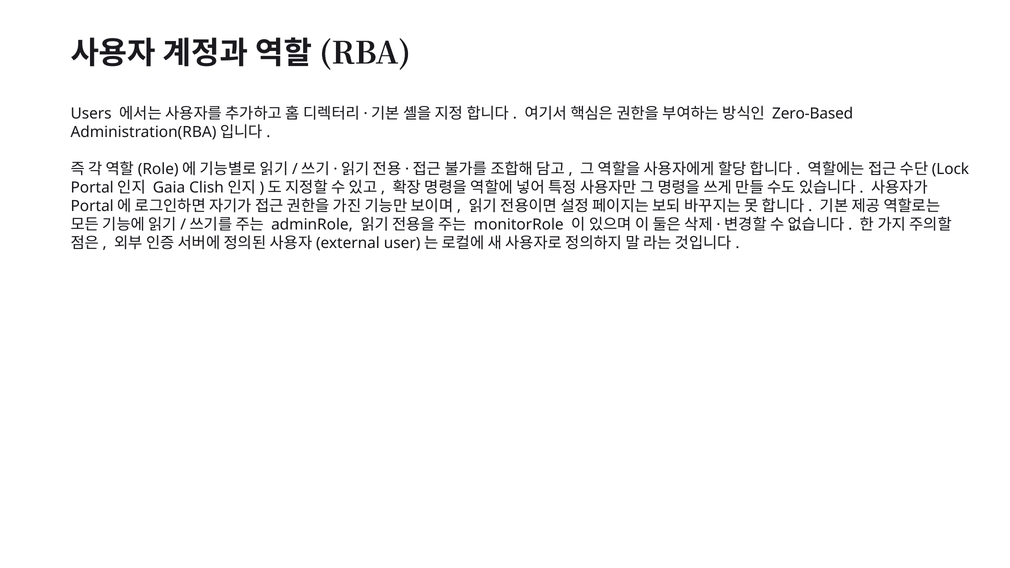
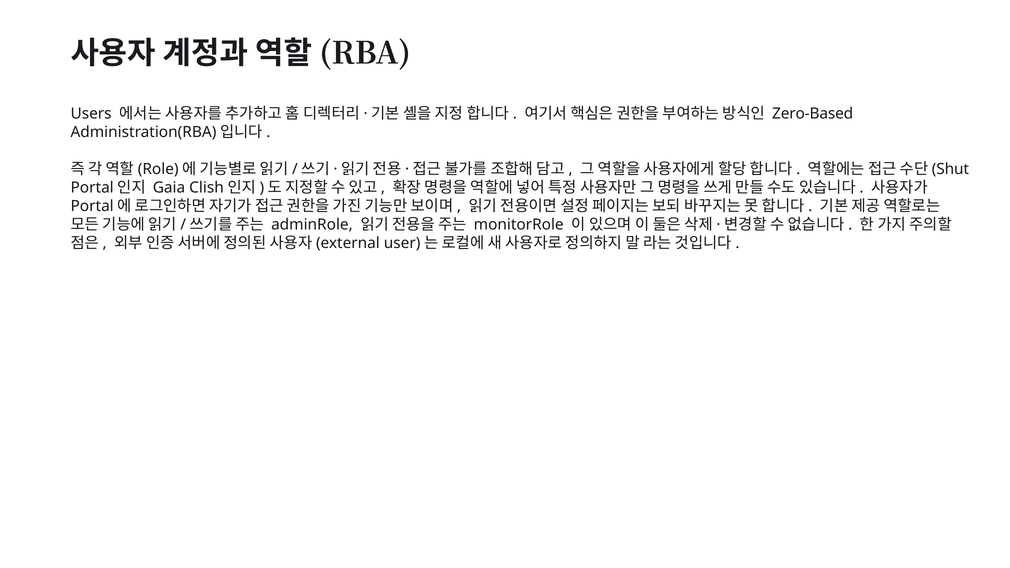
Lock: Lock -> Shut
